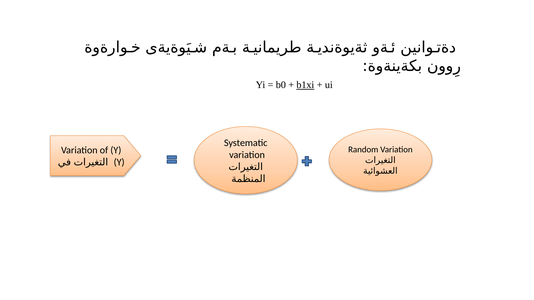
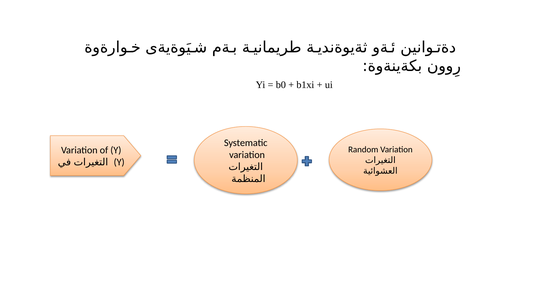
b1xi underline: present -> none
